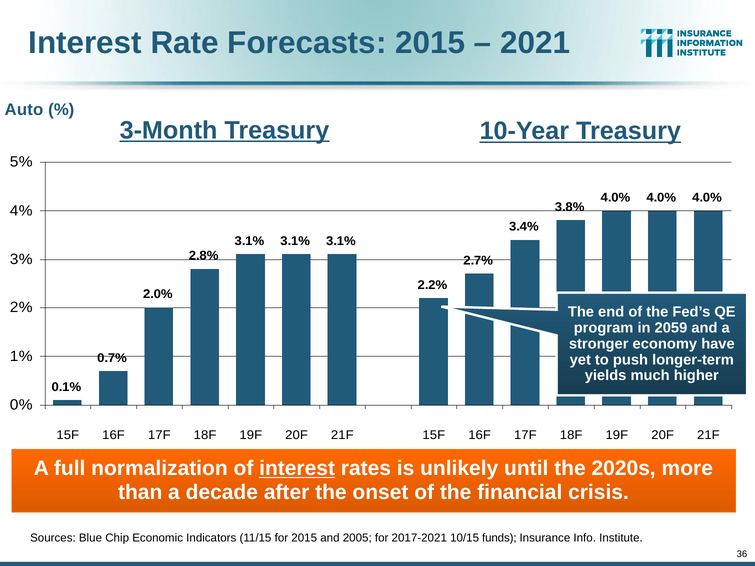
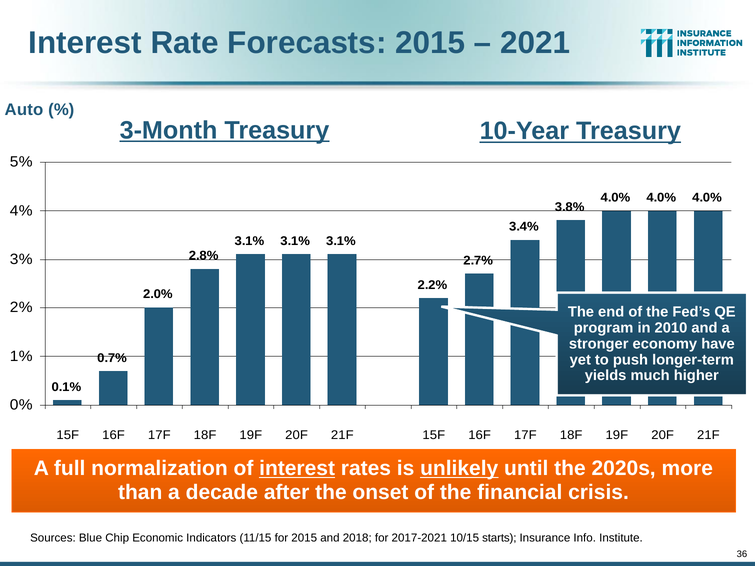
2059: 2059 -> 2010
unlikely underline: none -> present
2005: 2005 -> 2018
funds: funds -> starts
